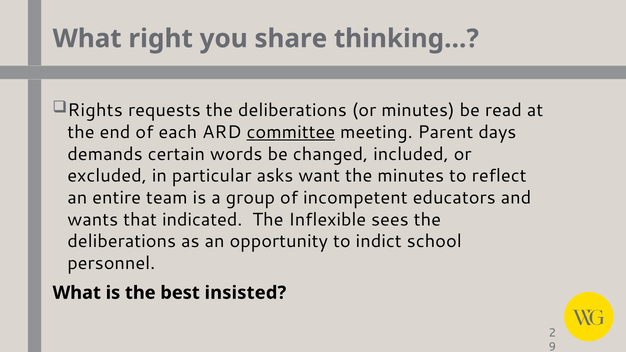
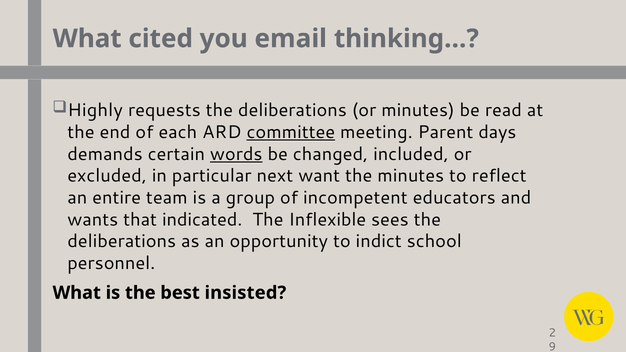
right: right -> cited
share: share -> email
Rights: Rights -> Highly
words underline: none -> present
asks: asks -> next
